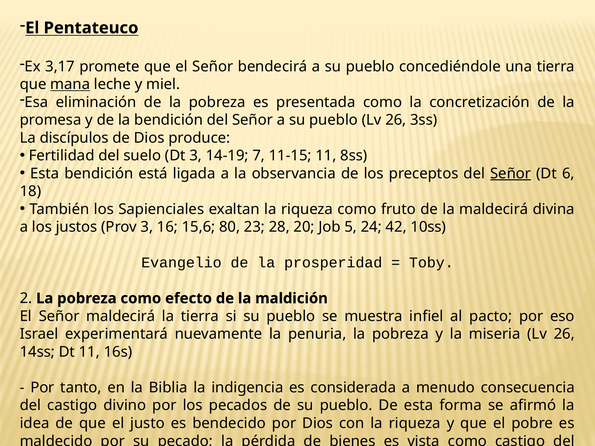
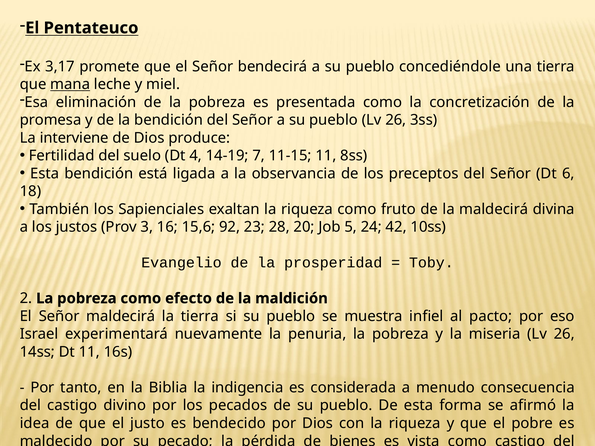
discípulos: discípulos -> interviene
Dt 3: 3 -> 4
Señor at (511, 174) underline: present -> none
80: 80 -> 92
